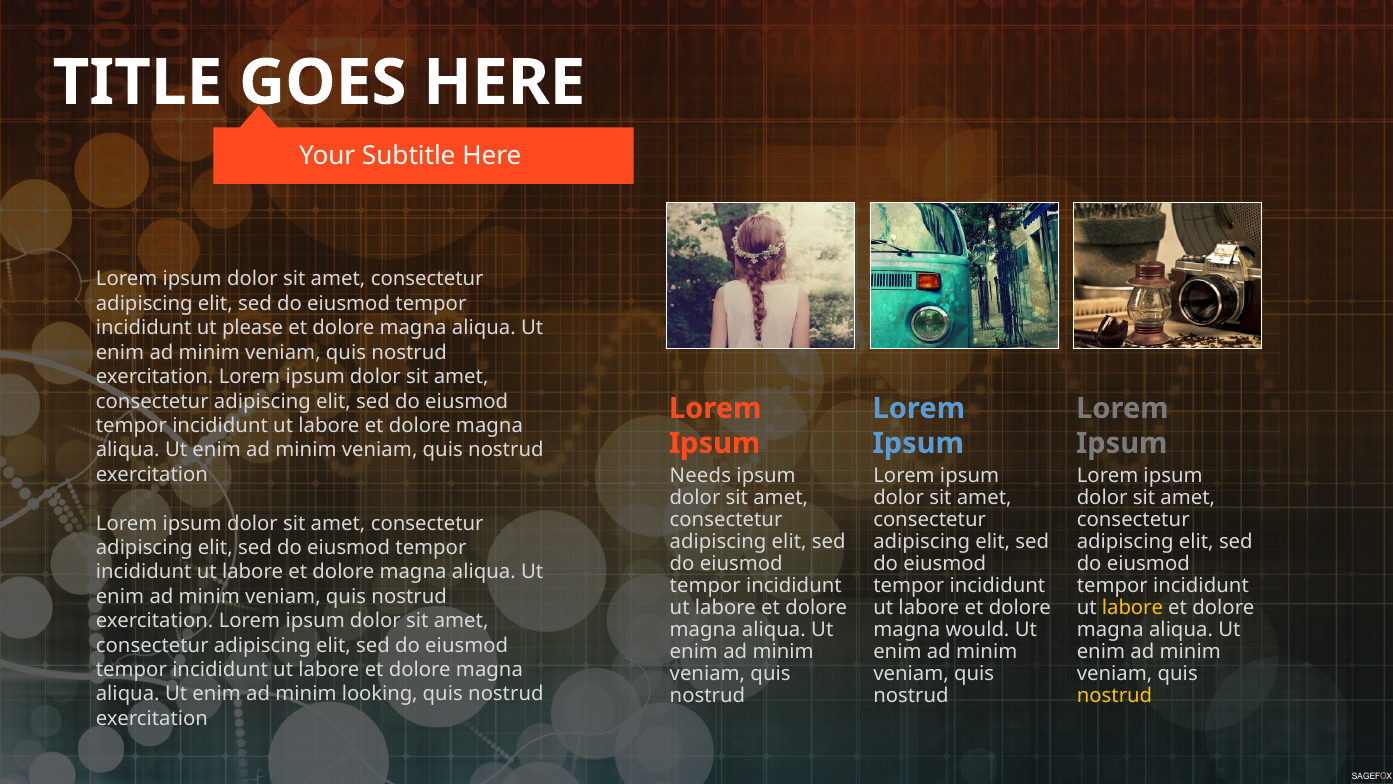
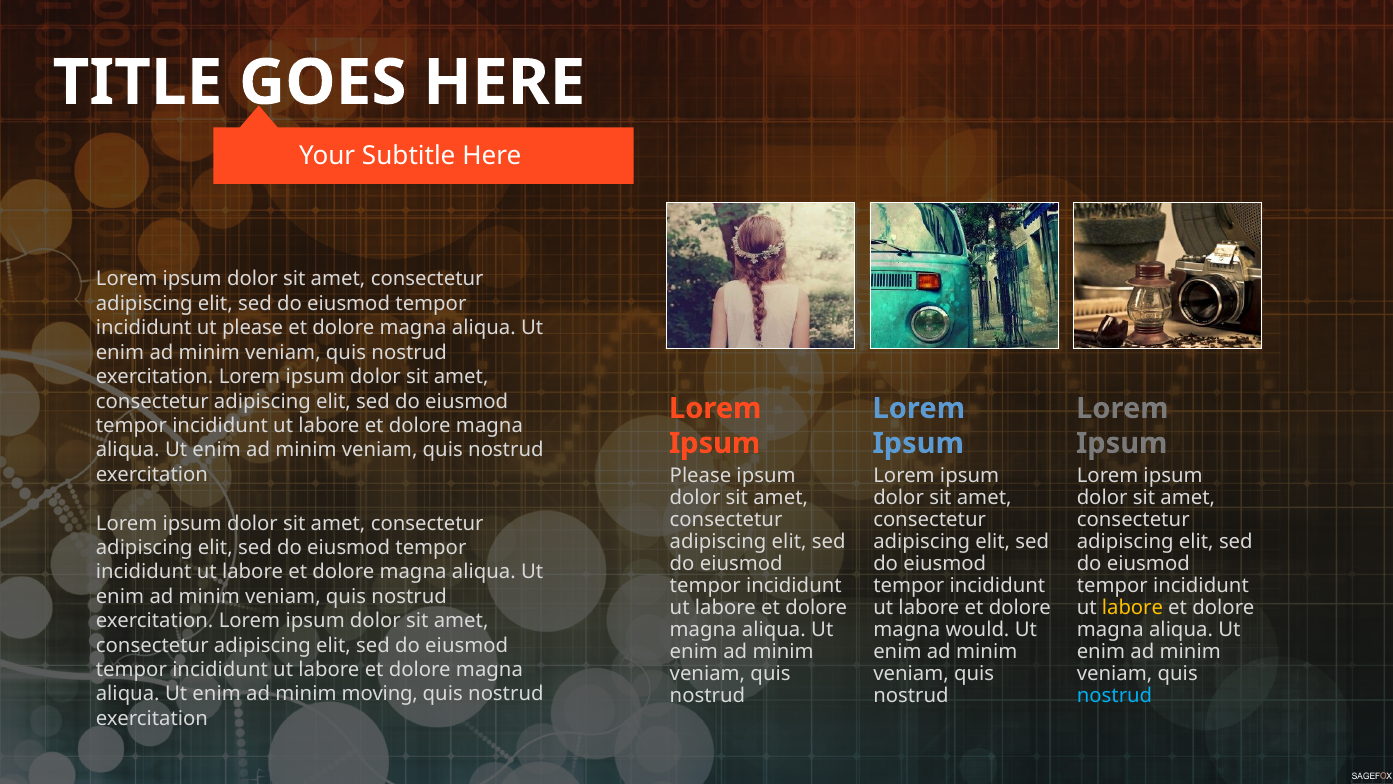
Needs at (700, 475): Needs -> Please
looking: looking -> moving
nostrud at (1115, 695) colour: yellow -> light blue
